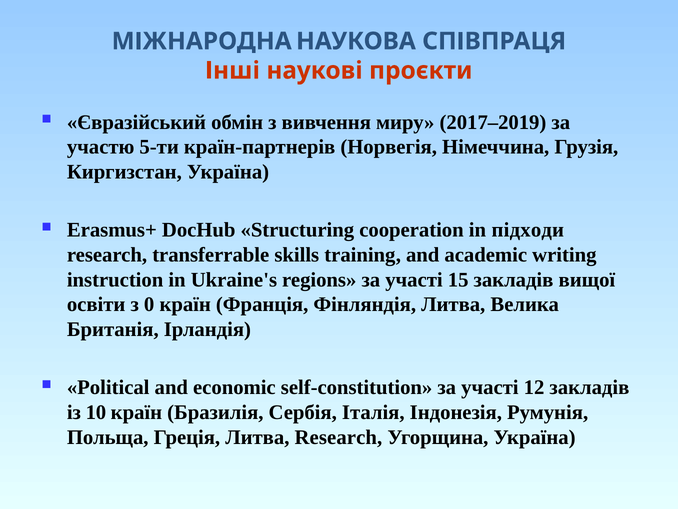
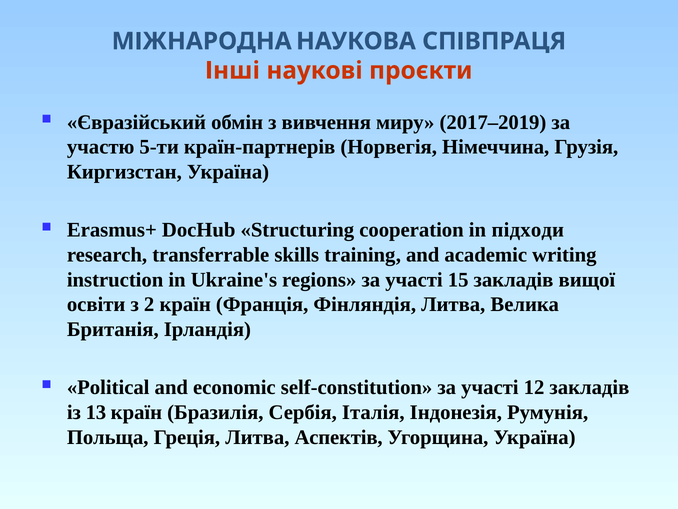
0: 0 -> 2
10: 10 -> 13
Литва Research: Research -> Аспектів
